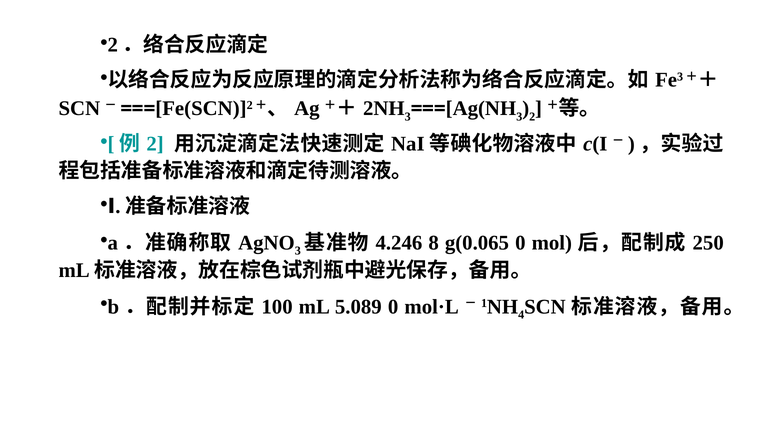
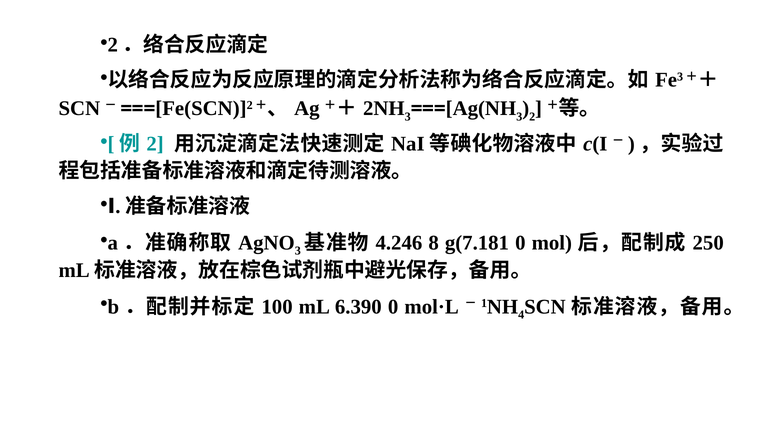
g(0.065: g(0.065 -> g(7.181
5.089: 5.089 -> 6.390
